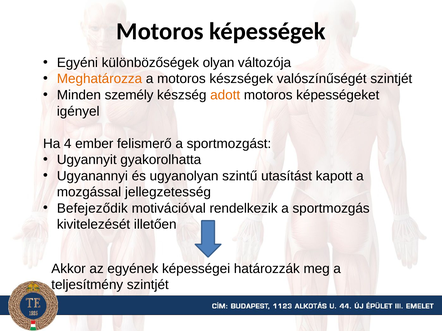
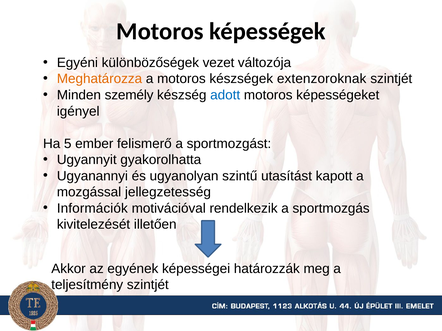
olyan: olyan -> vezet
valószínűségét: valószínűségét -> extenzoroknak
adott colour: orange -> blue
4: 4 -> 5
Befejeződik: Befejeződik -> Információk
